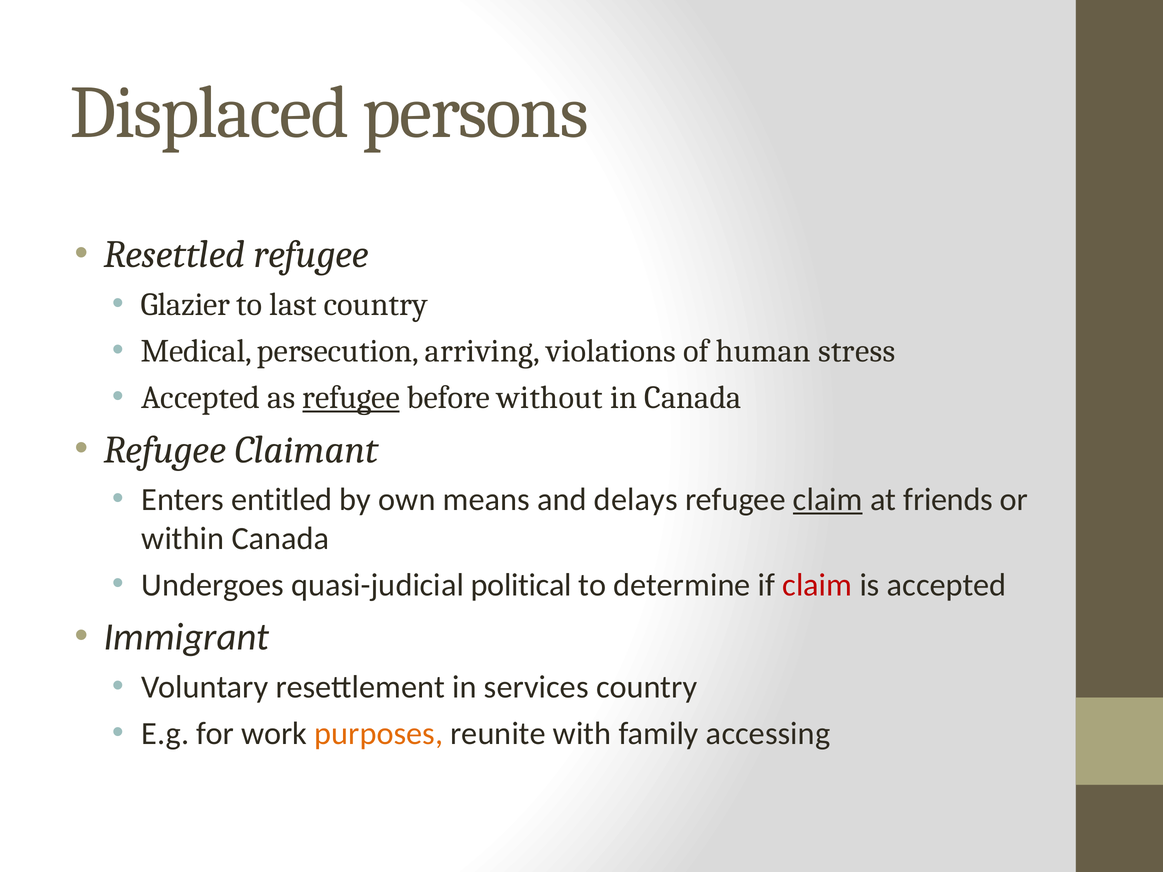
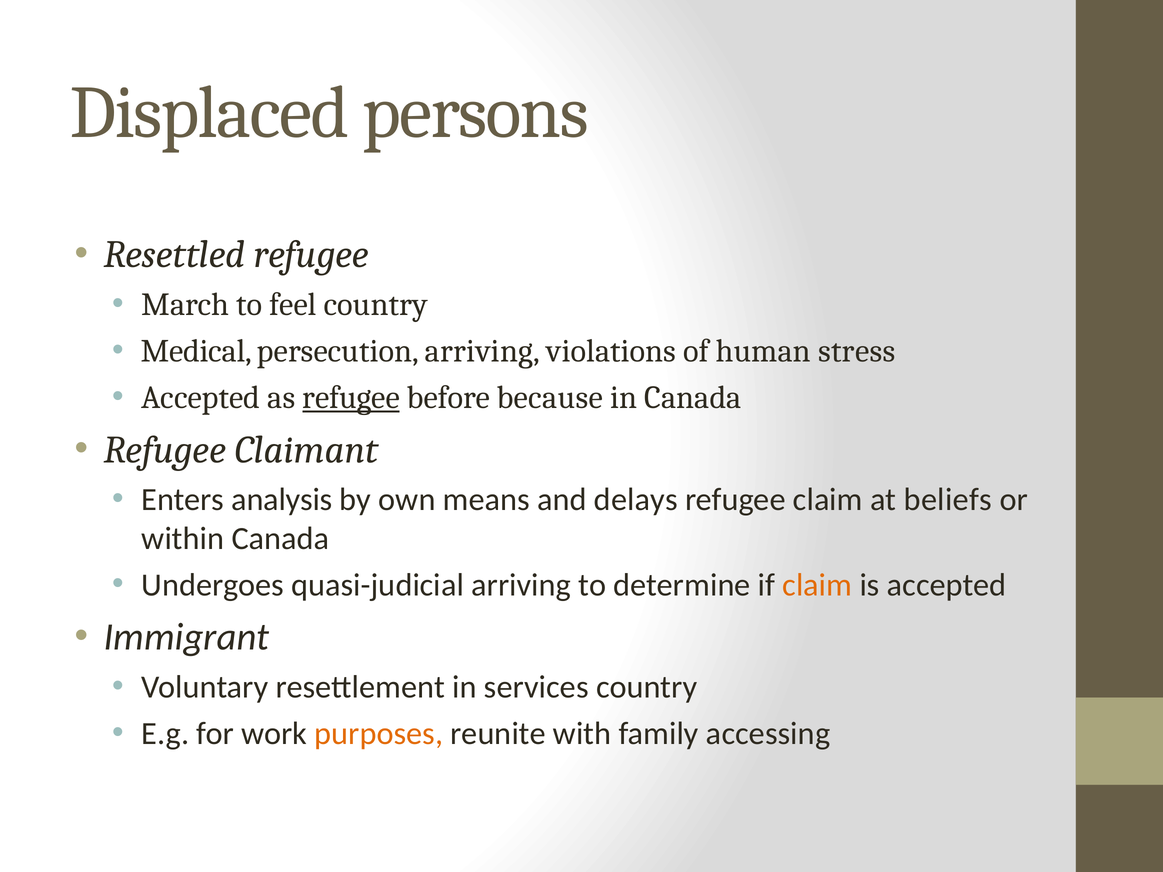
Glazier: Glazier -> March
last: last -> feel
without: without -> because
entitled: entitled -> analysis
claim at (828, 500) underline: present -> none
friends: friends -> beliefs
quasi-judicial political: political -> arriving
claim at (817, 585) colour: red -> orange
